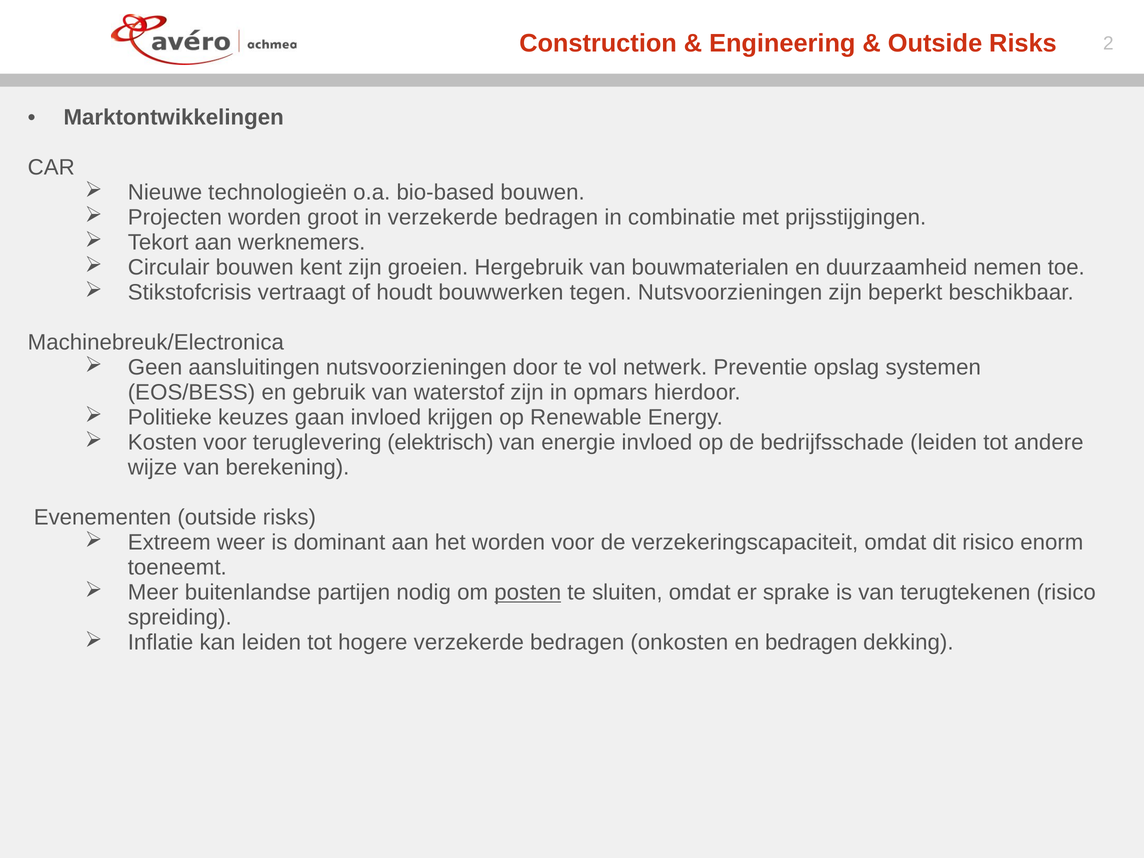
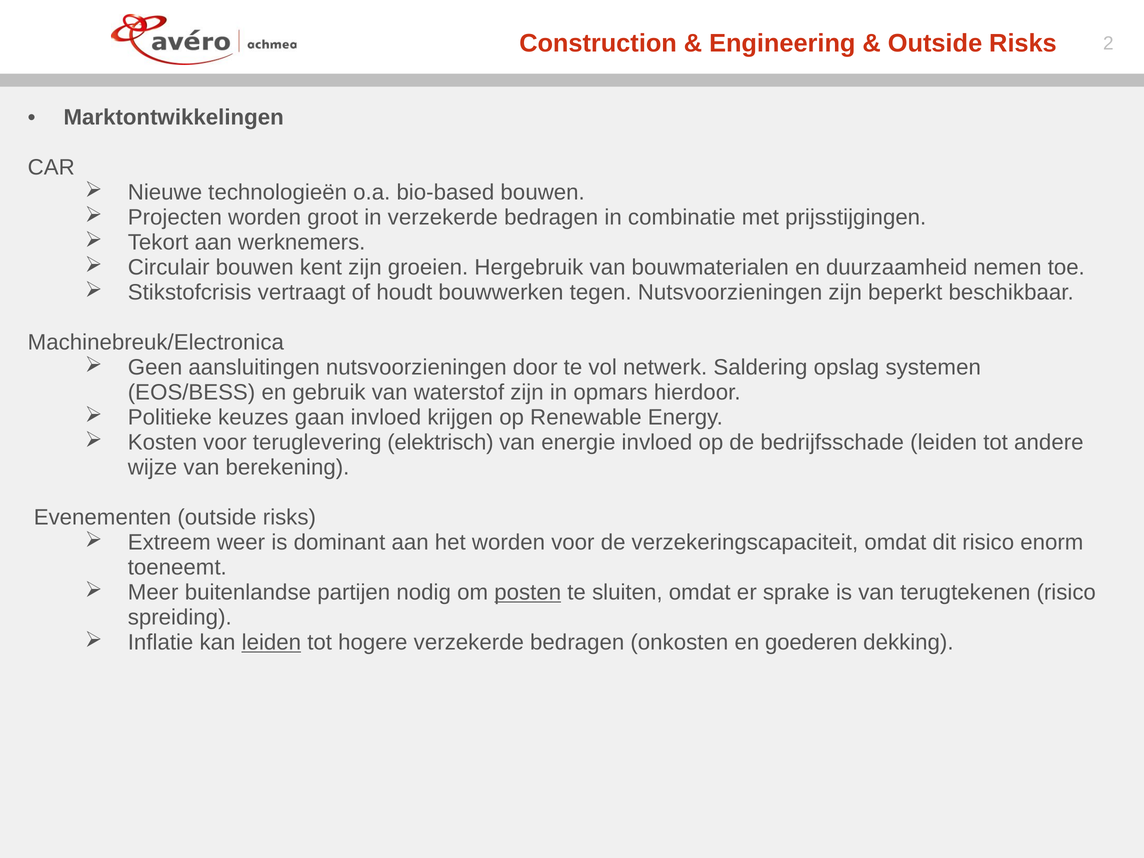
Preventie: Preventie -> Saldering
leiden at (271, 642) underline: none -> present
en bedragen: bedragen -> goederen
